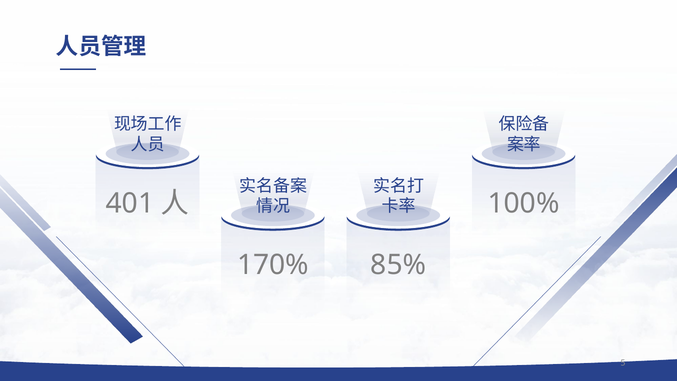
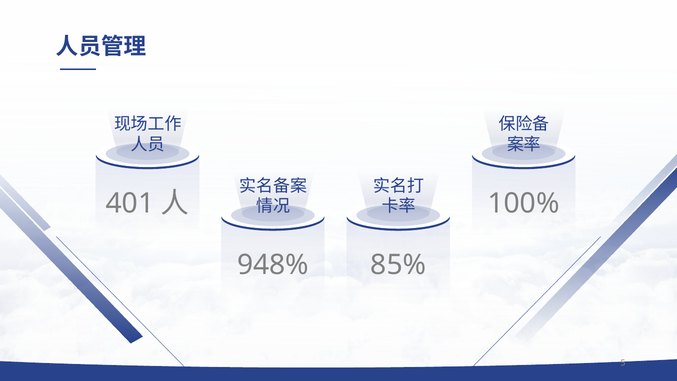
170%: 170% -> 948%
